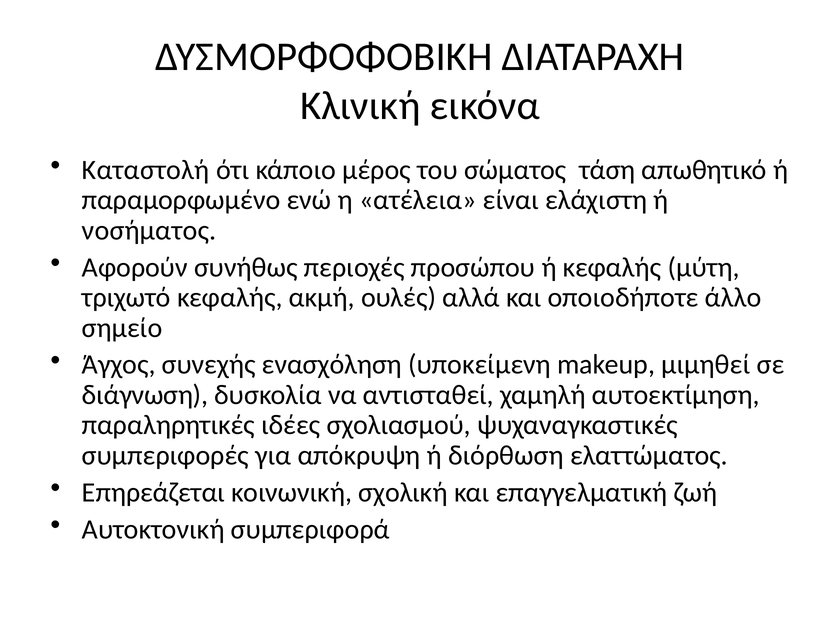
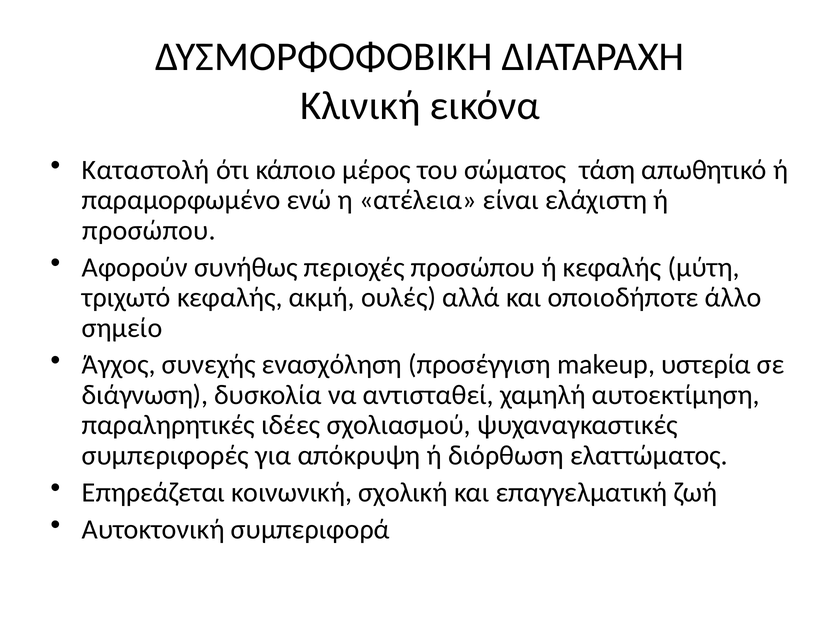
νοσήματος at (149, 230): νοσήματος -> προσώπου
υποκείμενη: υποκείμενη -> προσέγγιση
μιμηθεί: μιμηθεί -> υστερία
